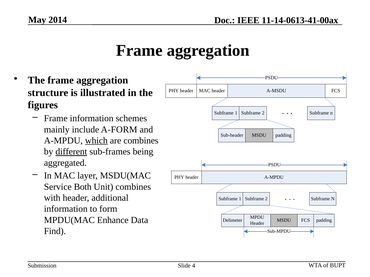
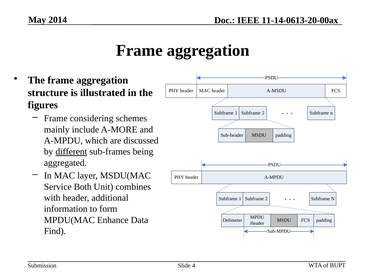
11-14-0613-41-00ax: 11-14-0613-41-00ax -> 11-14-0613-20-00ax
Frame information: information -> considering
A-FORM: A-FORM -> A-MORE
which underline: present -> none
are combines: combines -> discussed
